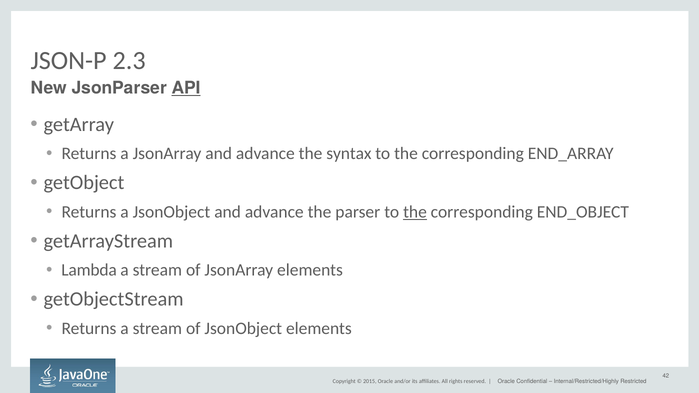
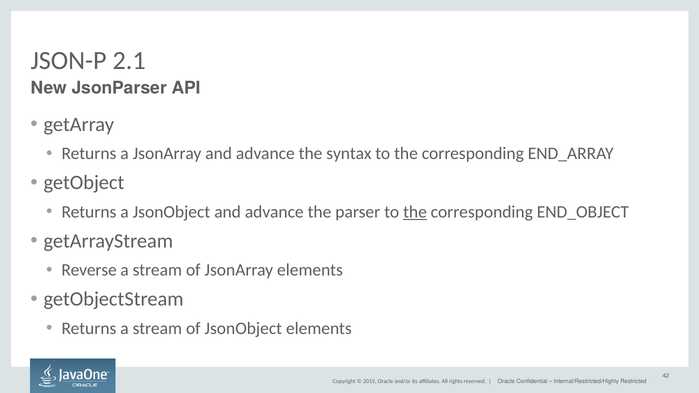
2.3: 2.3 -> 2.1
API underline: present -> none
Lambda: Lambda -> Reverse
